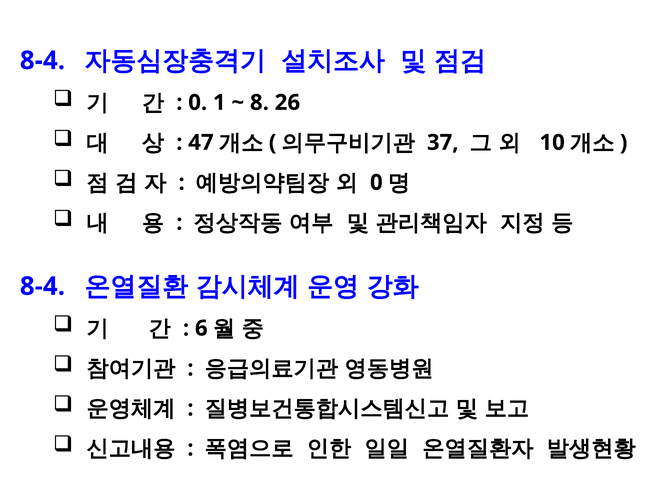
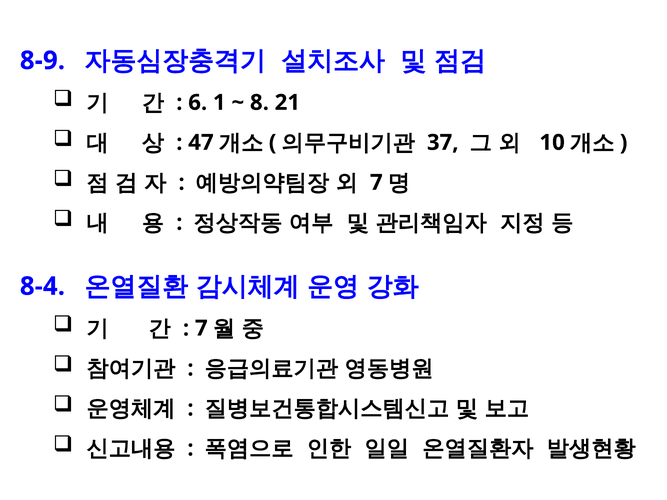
8-4 at (42, 61): 8-4 -> 8-9
0 at (198, 103): 0 -> 6
26: 26 -> 21
0 at (376, 183): 0 -> 7
6 at (201, 328): 6 -> 7
